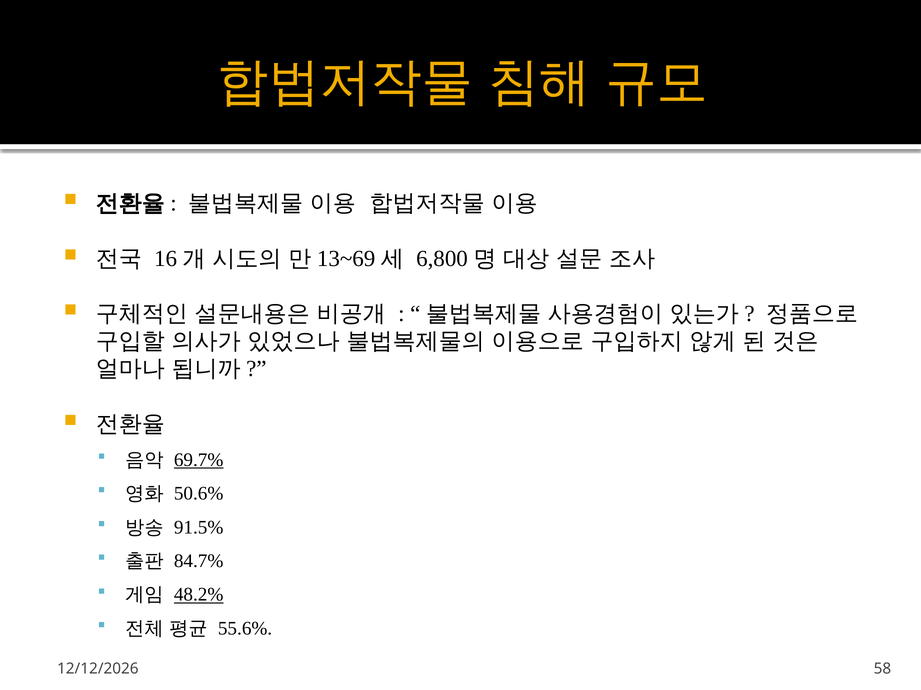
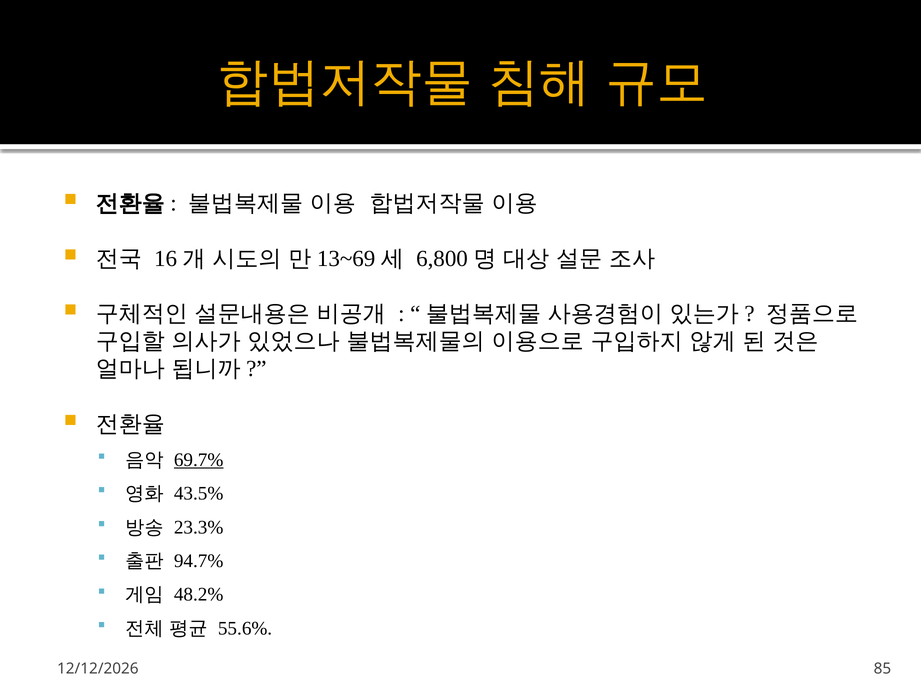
50.6%: 50.6% -> 43.5%
91.5%: 91.5% -> 23.3%
84.7%: 84.7% -> 94.7%
48.2% underline: present -> none
58: 58 -> 85
